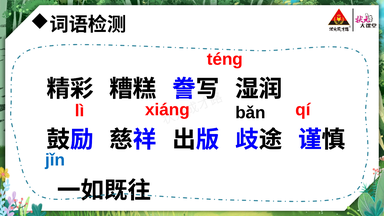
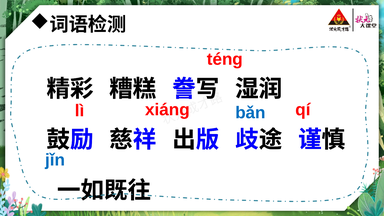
bǎn colour: black -> blue
